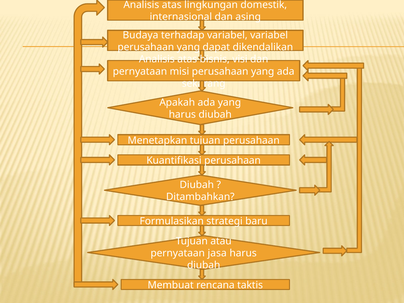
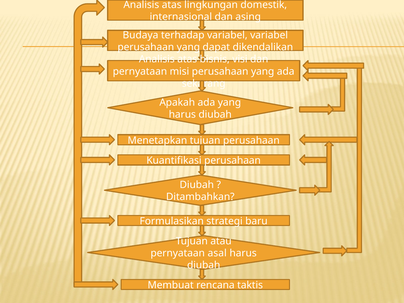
jasa: jasa -> asal
